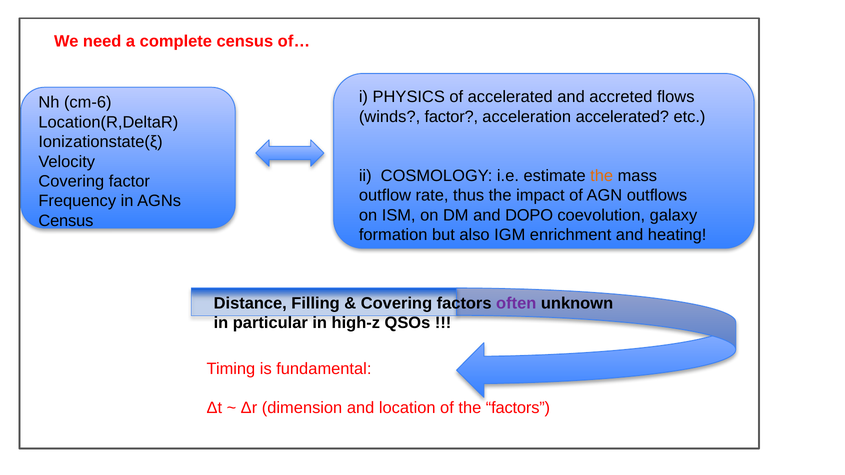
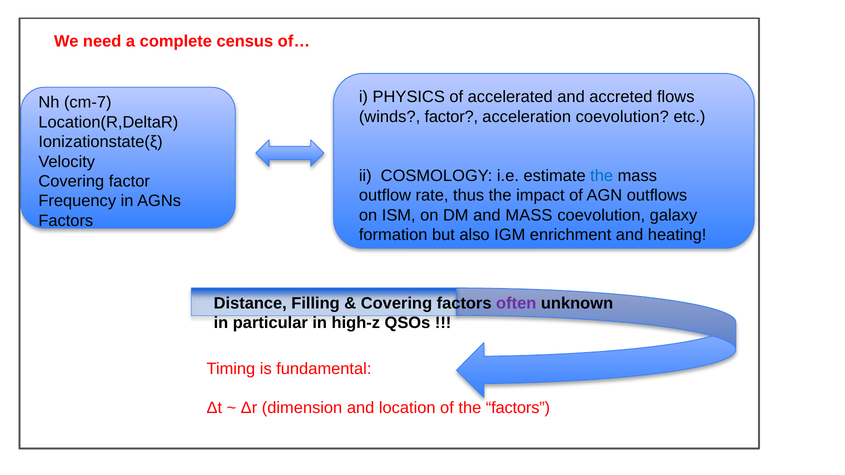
cm-6: cm-6 -> cm-7
acceleration accelerated: accelerated -> coevolution
the at (602, 176) colour: orange -> blue
and DOPO: DOPO -> MASS
Census at (66, 221): Census -> Factors
